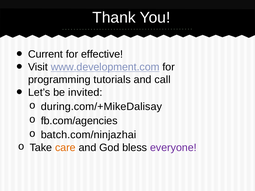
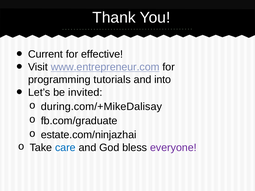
www.development.com: www.development.com -> www.entrepreneur.com
call: call -> into
fb.com/agencies: fb.com/agencies -> fb.com/graduate
batch.com/ninjazhai: batch.com/ninjazhai -> estate.com/ninjazhai
care colour: orange -> blue
